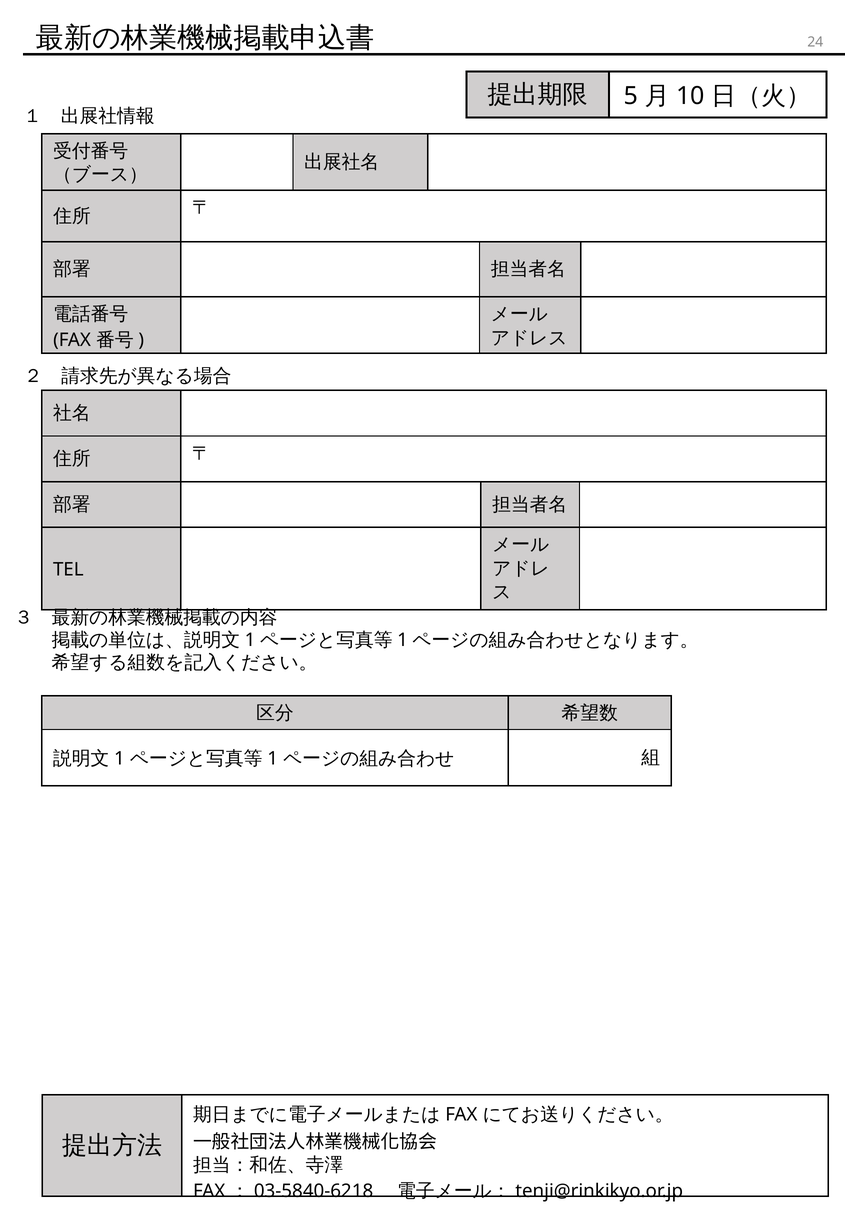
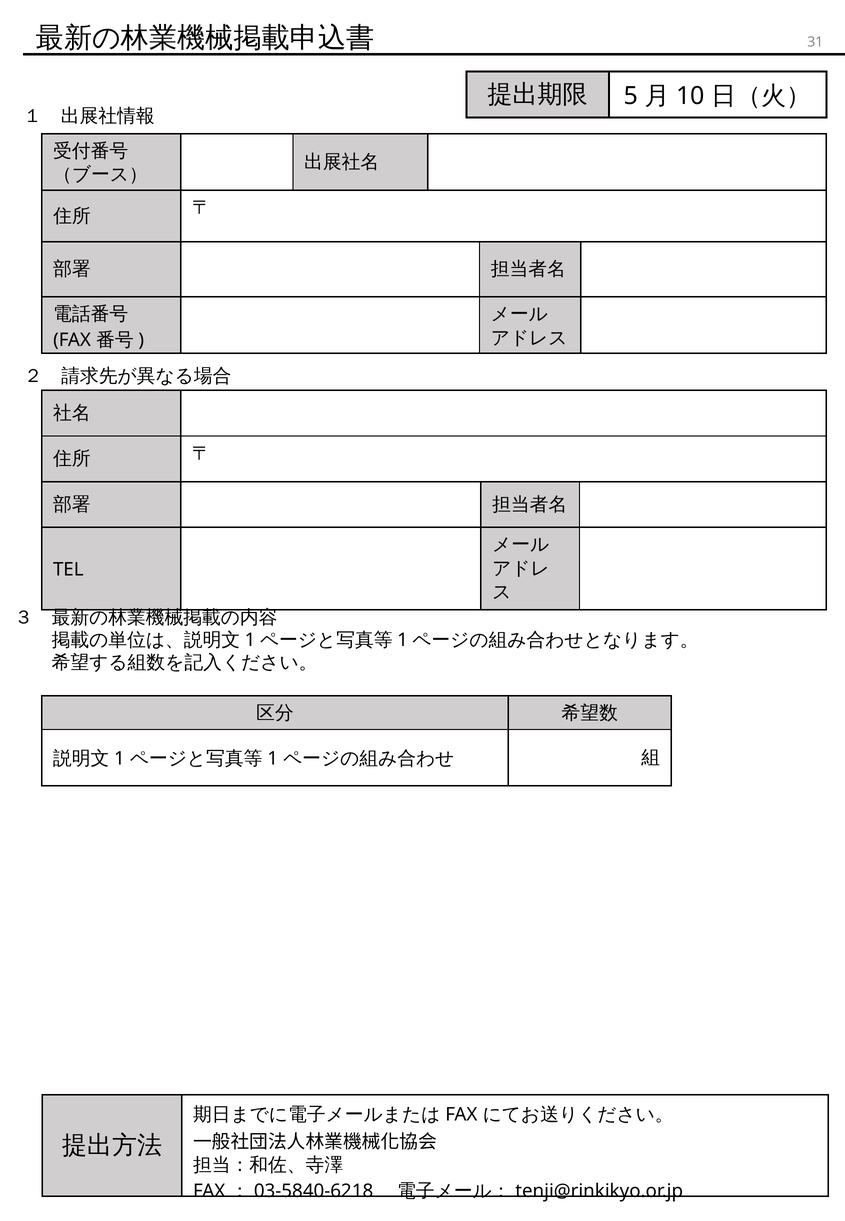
24: 24 -> 31
